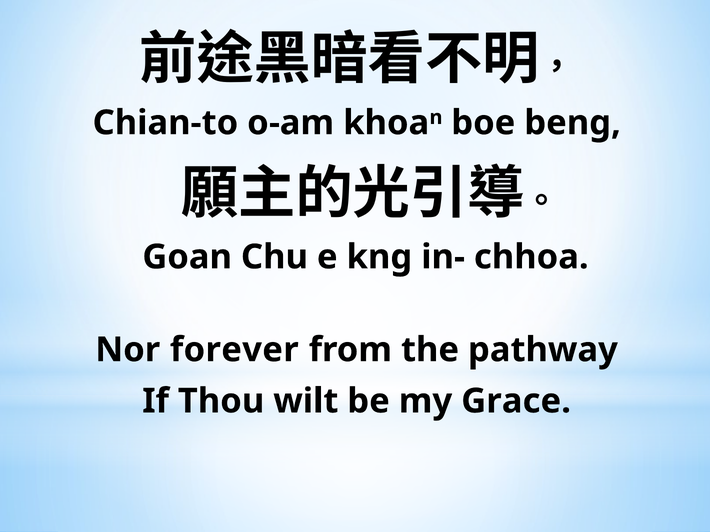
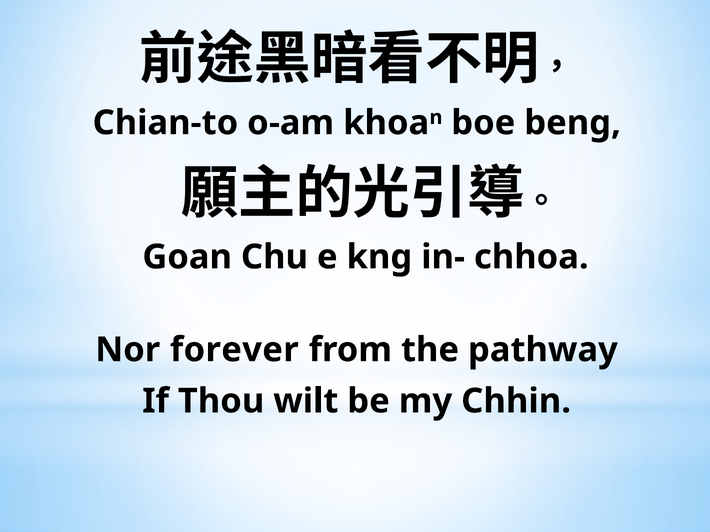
Grace: Grace -> Chhin
